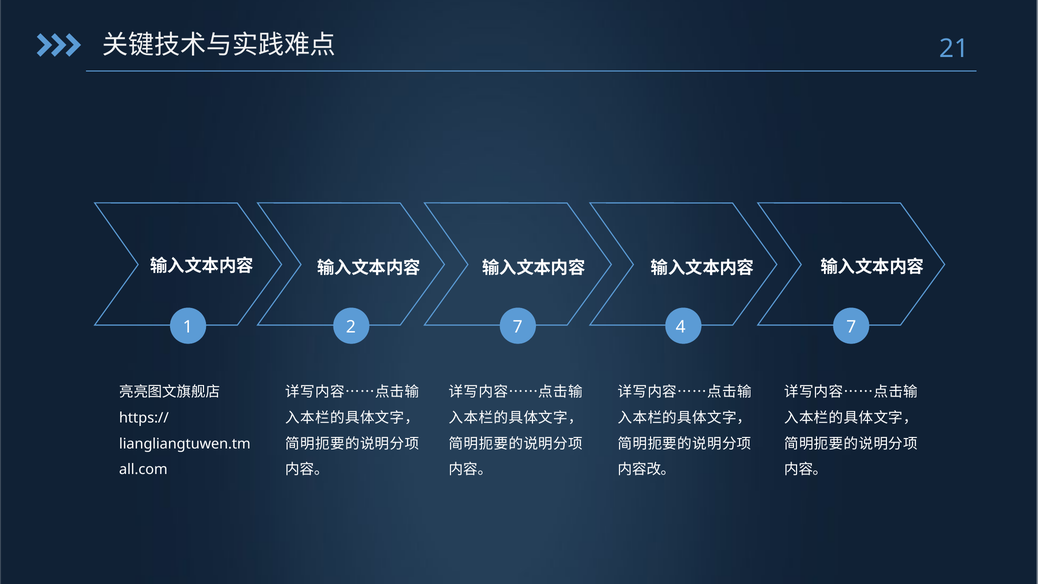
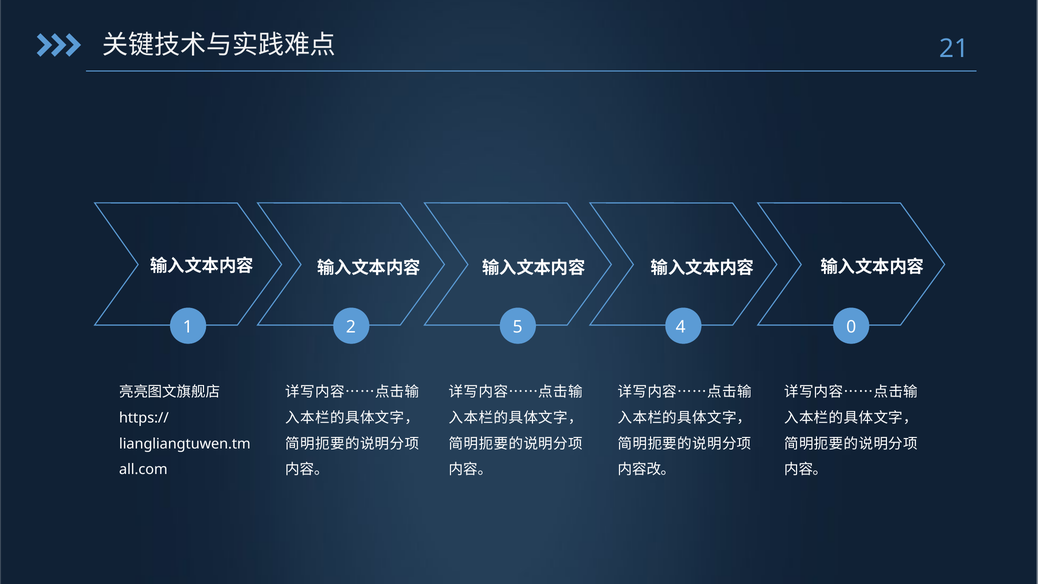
2 7: 7 -> 5
4 7: 7 -> 0
